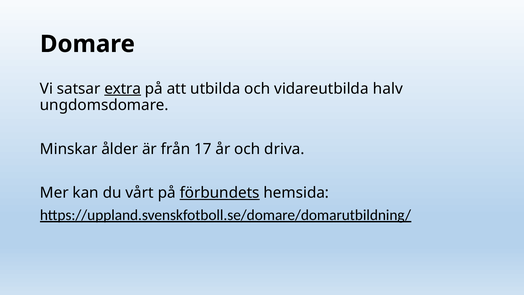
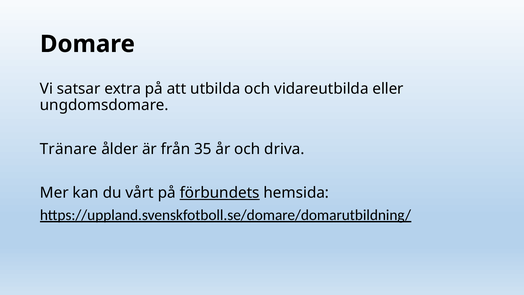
extra underline: present -> none
halv: halv -> eller
Minskar: Minskar -> Tränare
17: 17 -> 35
